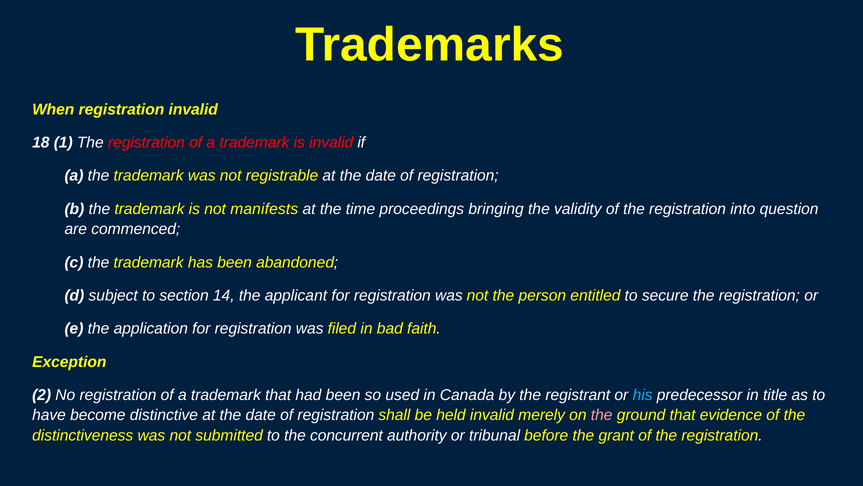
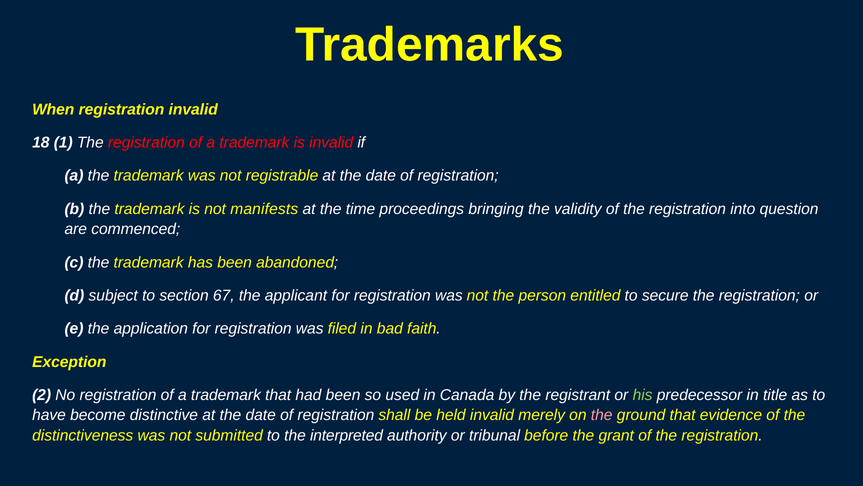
14: 14 -> 67
his colour: light blue -> light green
concurrent: concurrent -> interpreted
